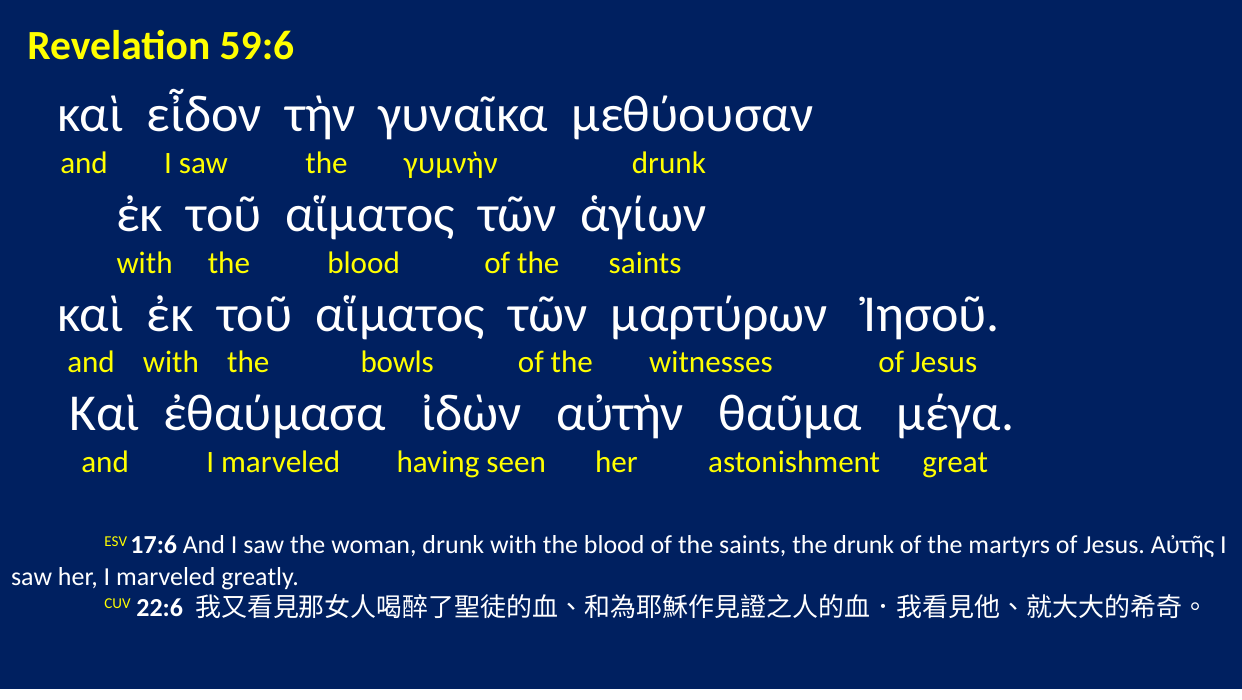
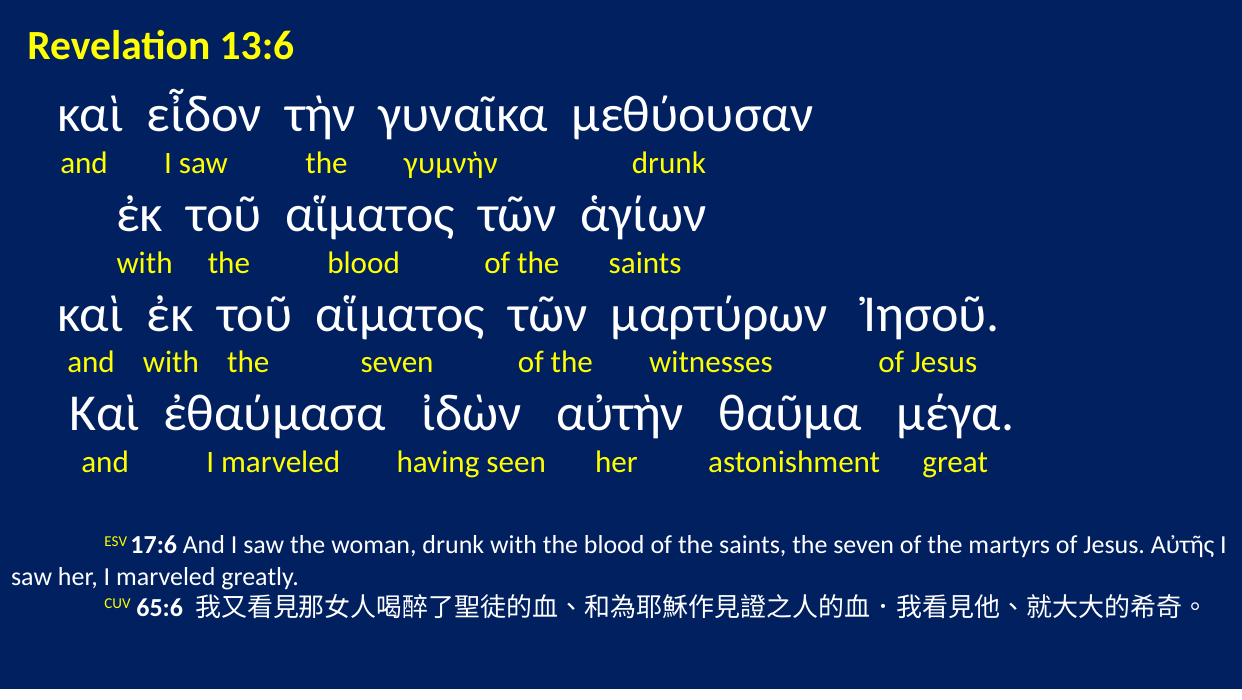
59:6: 59:6 -> 13:6
with the bowls: bowls -> seven
saints the drunk: drunk -> seven
22:6: 22:6 -> 65:6
